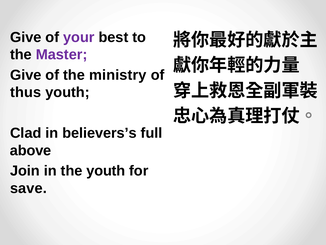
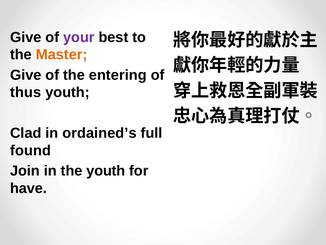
Master colour: purple -> orange
ministry: ministry -> entering
believers’s: believers’s -> ordained’s
above: above -> found
save: save -> have
